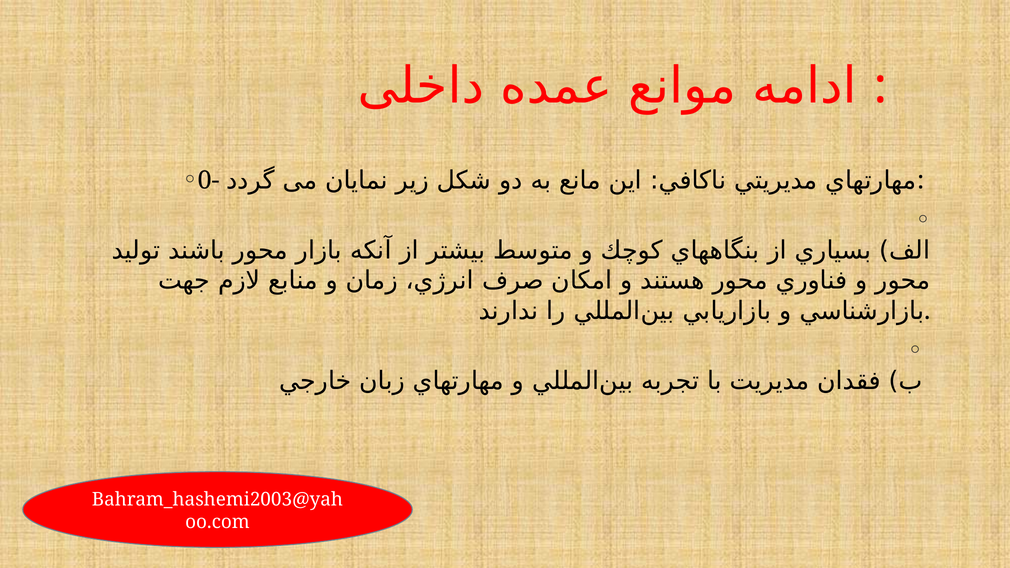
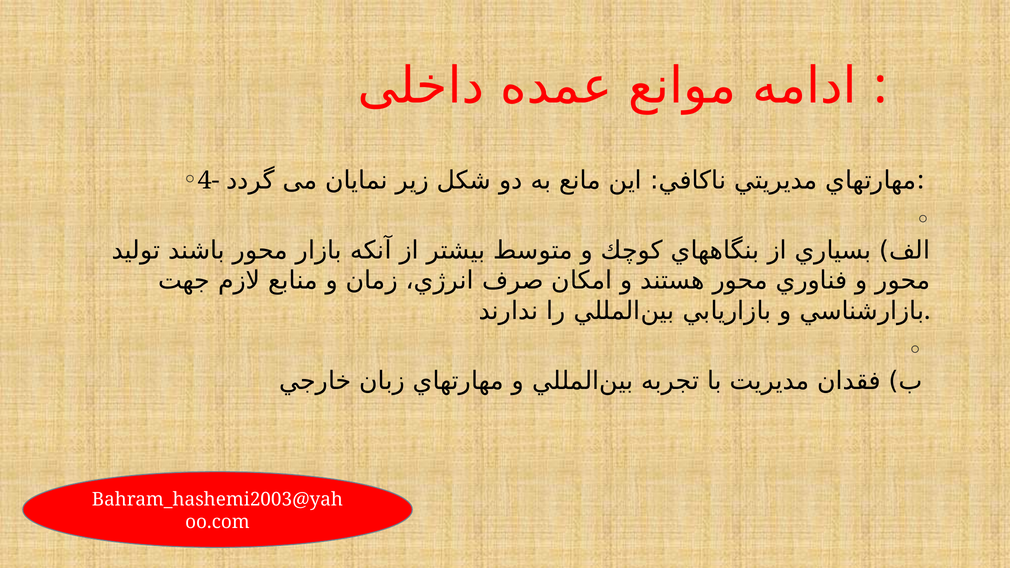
0-: 0- -> 4-
